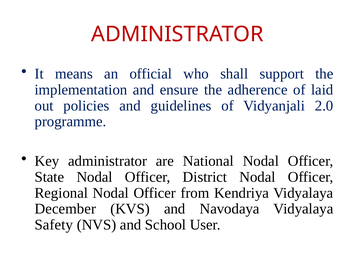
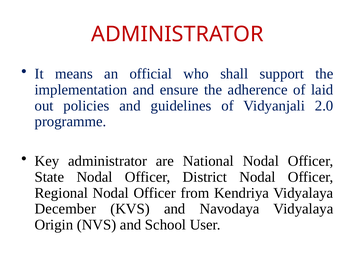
Safety: Safety -> Origin
